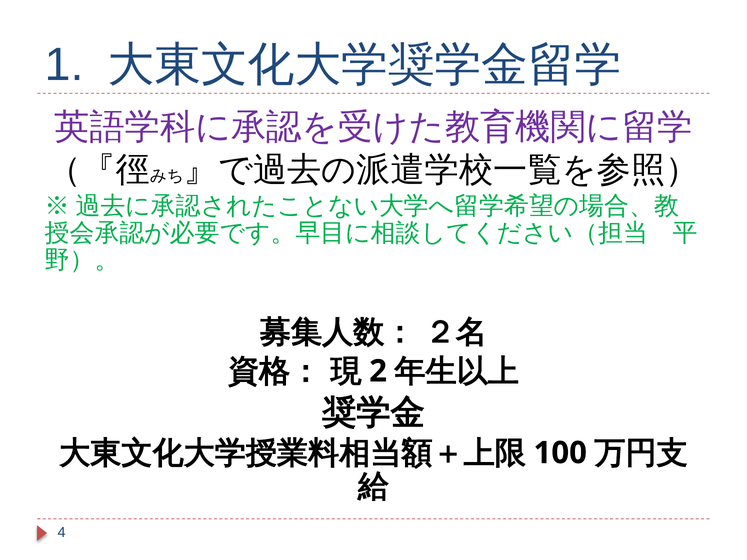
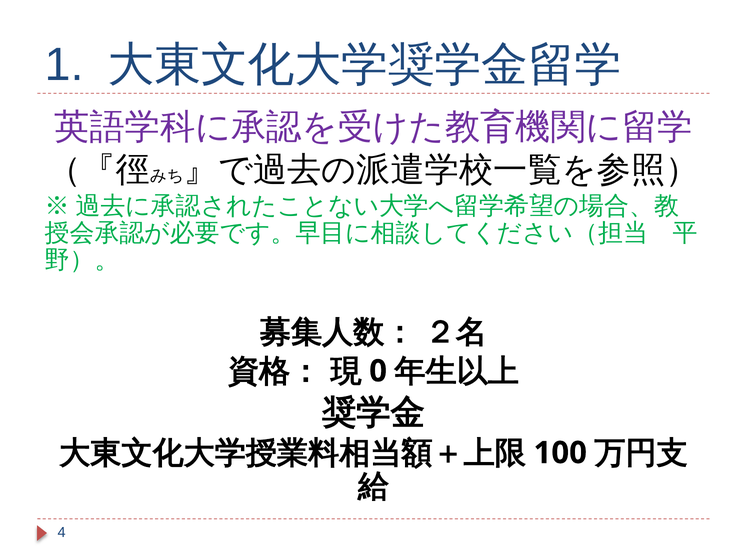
2: 2 -> 0
